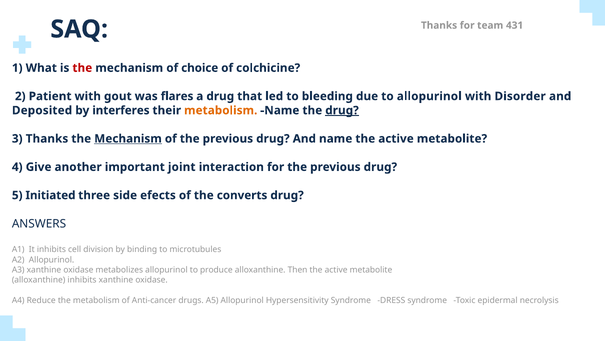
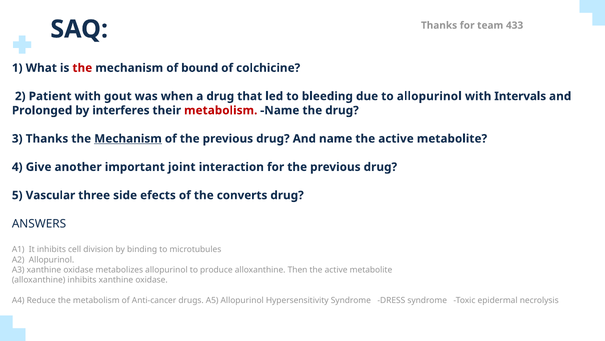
431: 431 -> 433
choice: choice -> bound
flares: flares -> when
Disorder: Disorder -> Intervals
Deposited: Deposited -> Prolonged
metabolism at (221, 110) colour: orange -> red
drug at (342, 110) underline: present -> none
Initiated: Initiated -> Vascular
